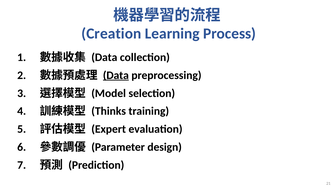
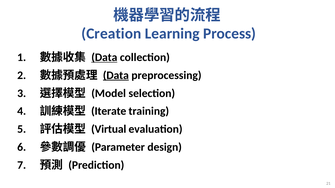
Data at (104, 57) underline: none -> present
Thinks: Thinks -> Iterate
Expert: Expert -> Virtual
